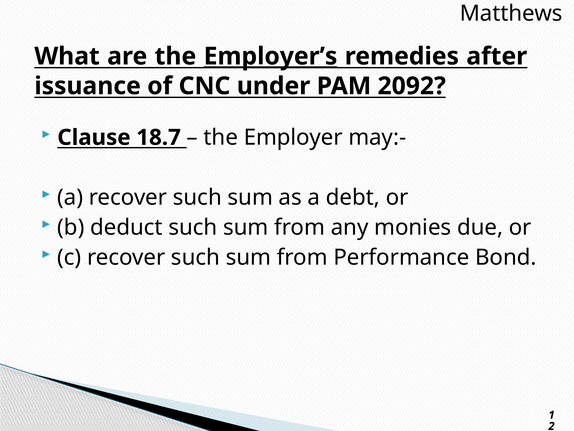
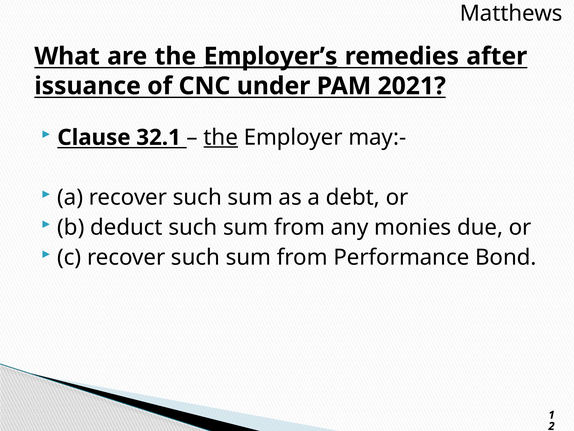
2092: 2092 -> 2021
18.7: 18.7 -> 32.1
the at (221, 137) underline: none -> present
